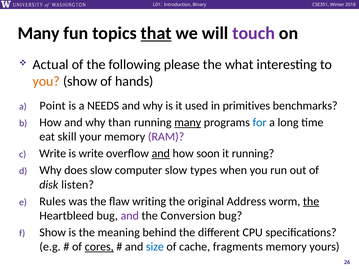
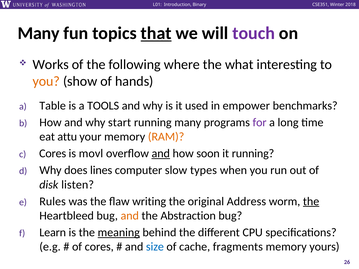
Actual: Actual -> Works
please: please -> where
Point: Point -> Table
NEEDS: NEEDS -> TOOLS
primitives: primitives -> empower
than: than -> start
many at (188, 123) underline: present -> none
for colour: blue -> purple
skill: skill -> attu
RAM colour: purple -> orange
Write at (53, 154): Write -> Cores
is write: write -> movl
does slow: slow -> lines
and at (130, 216) colour: purple -> orange
Conversion: Conversion -> Abstraction
Show at (53, 233): Show -> Learn
meaning underline: none -> present
cores at (99, 247) underline: present -> none
